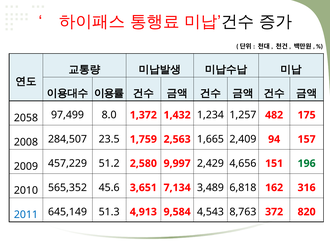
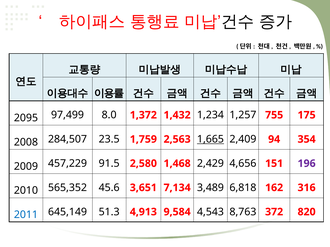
2058: 2058 -> 2095
482: 482 -> 755
1,665 underline: none -> present
157: 157 -> 354
51.2: 51.2 -> 91.5
9,997: 9,997 -> 1,468
196 colour: green -> purple
